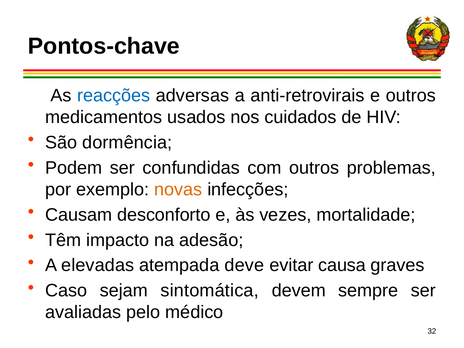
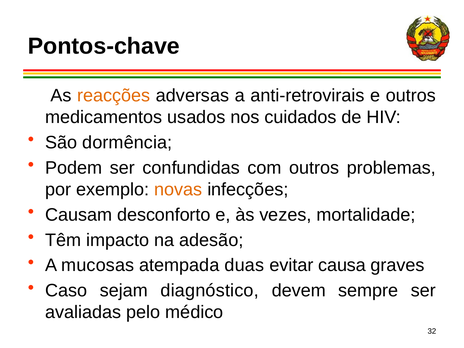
reacções colour: blue -> orange
elevadas: elevadas -> mucosas
deve: deve -> duas
sintomática: sintomática -> diagnóstico
